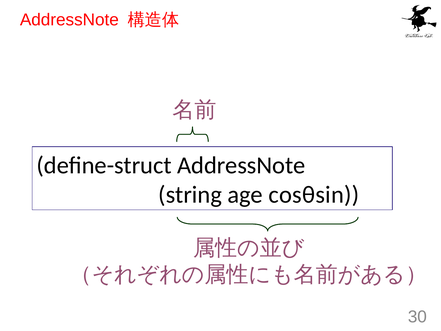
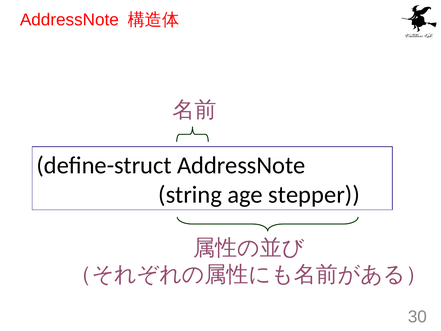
cosθsin: cosθsin -> stepper
